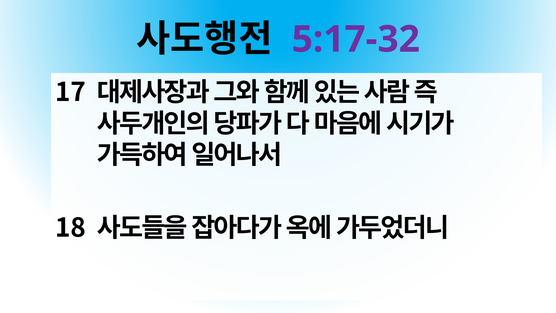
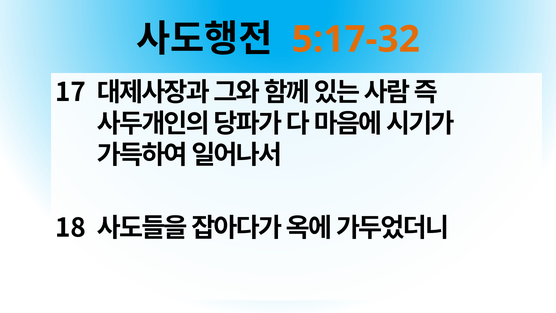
5:17-32 colour: purple -> orange
